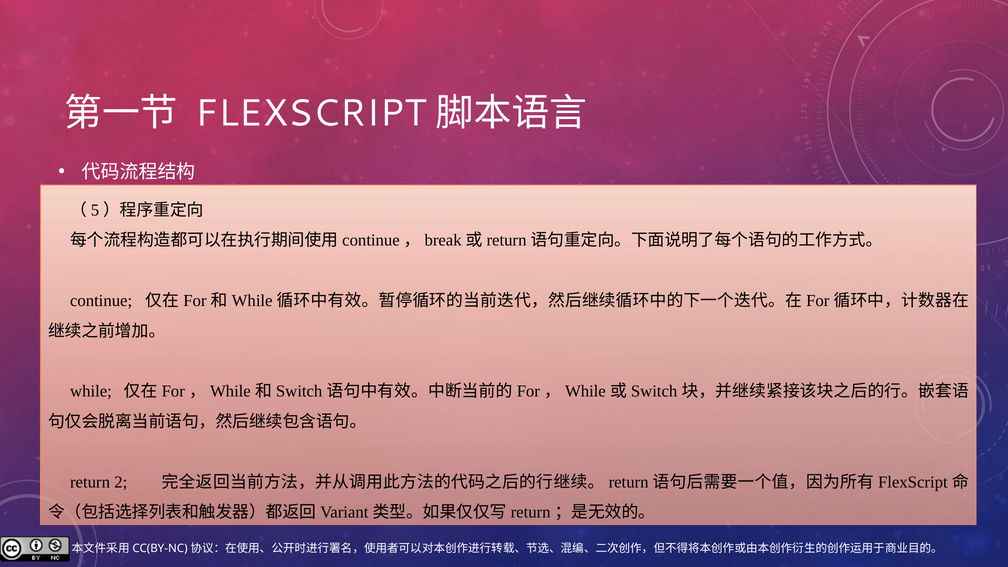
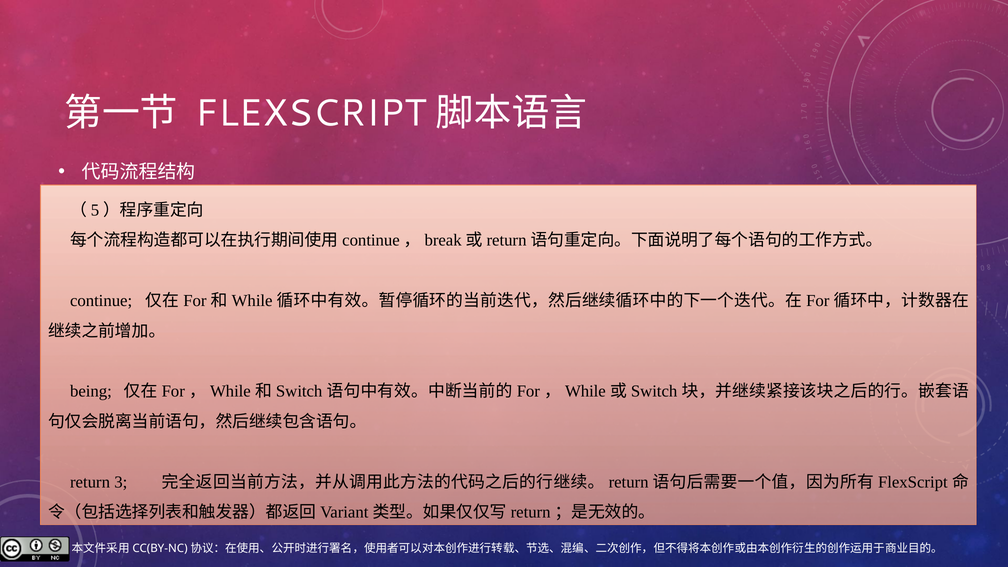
while at (91, 391): while -> being
2: 2 -> 3
